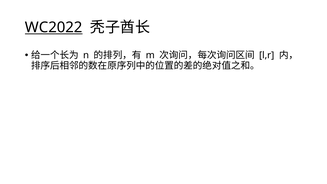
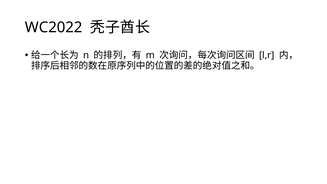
WC2022 underline: present -> none
